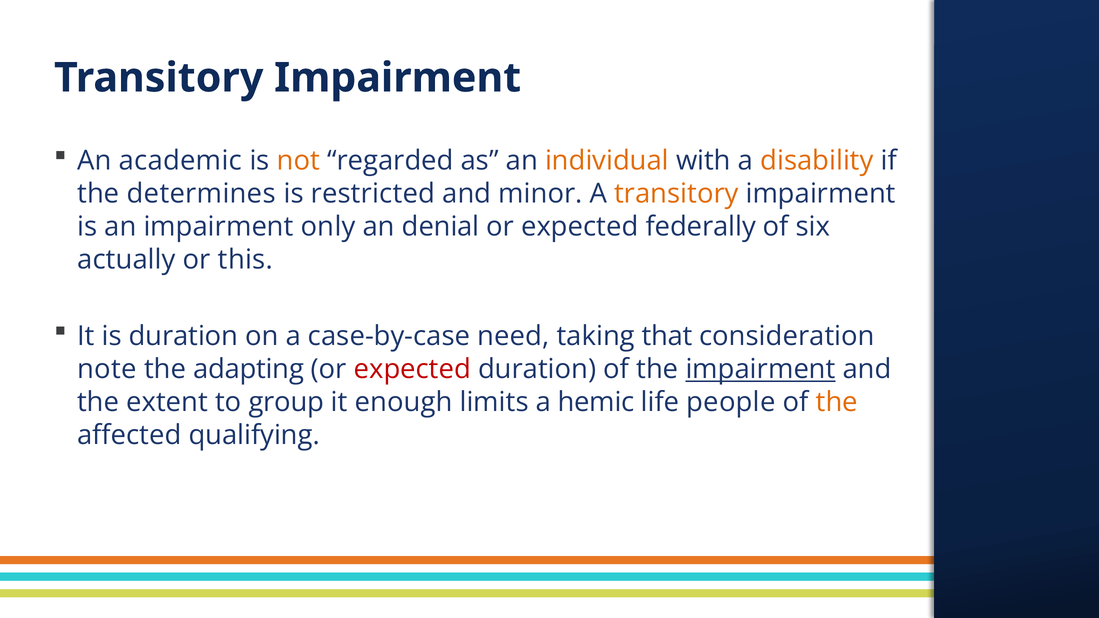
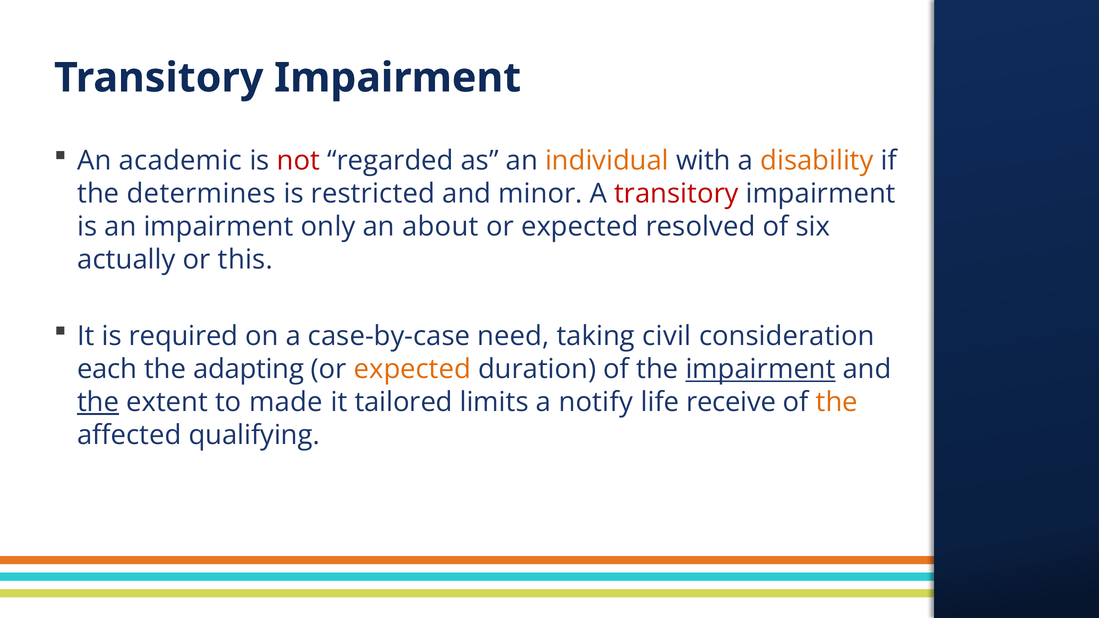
not colour: orange -> red
transitory at (676, 194) colour: orange -> red
denial: denial -> about
federally: federally -> resolved
is duration: duration -> required
that: that -> civil
note: note -> each
expected at (412, 369) colour: red -> orange
the at (98, 402) underline: none -> present
group: group -> made
enough: enough -> tailored
hemic: hemic -> notify
people: people -> receive
